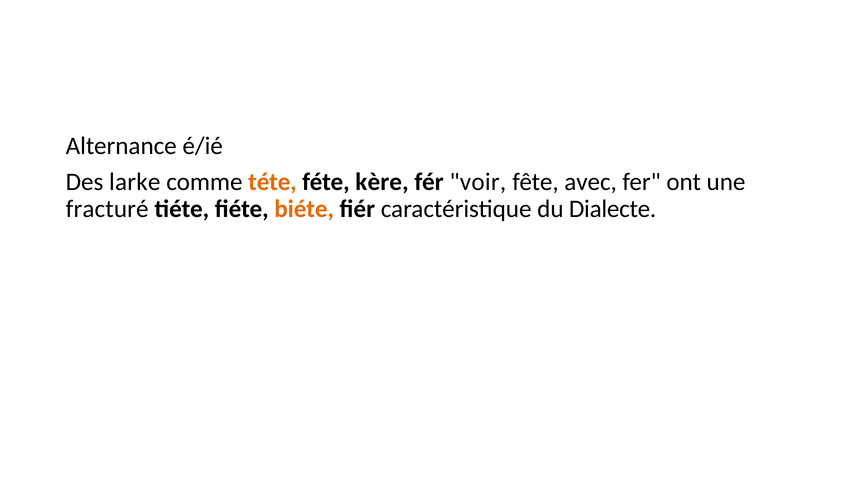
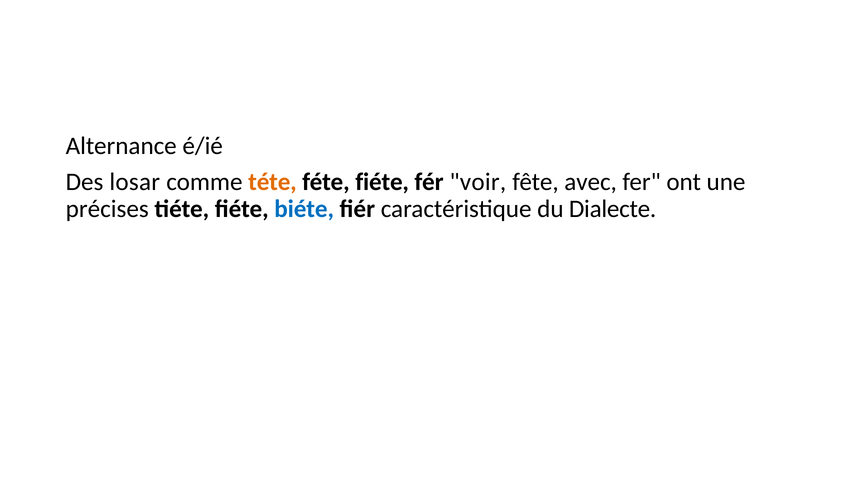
larke: larke -> losar
féte kère: kère -> fiéte
fracturé: fracturé -> précises
biéte colour: orange -> blue
